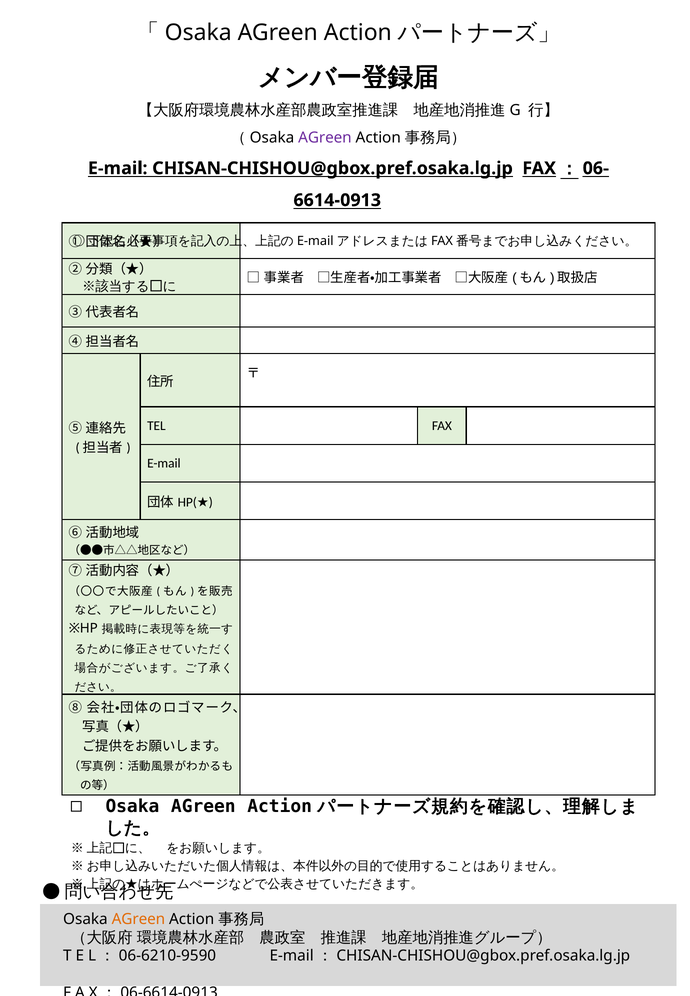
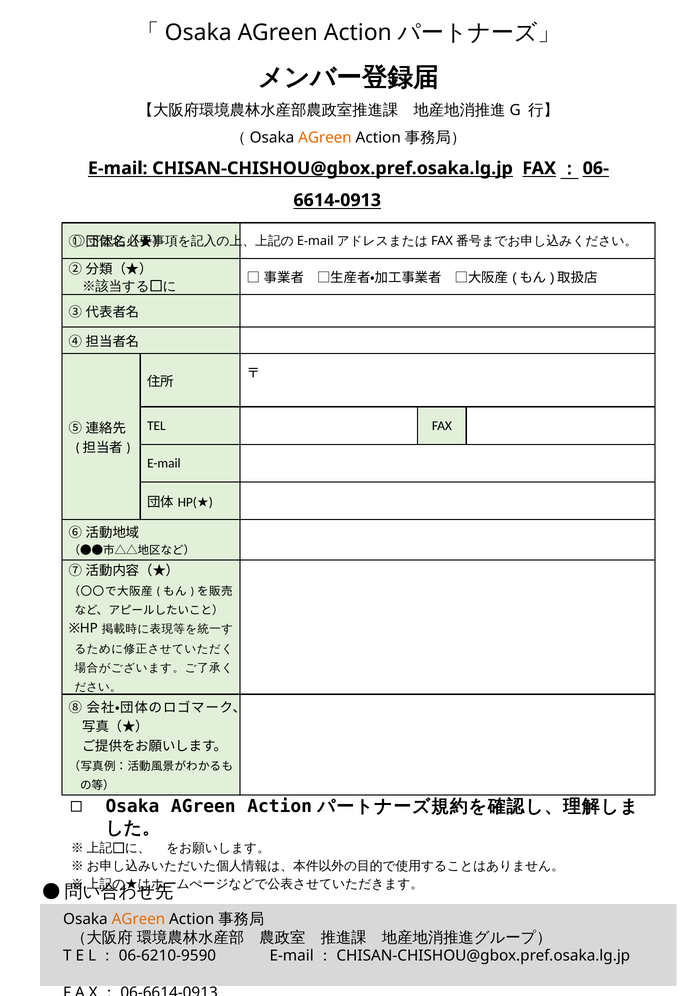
AGreen at (325, 138) colour: purple -> orange
